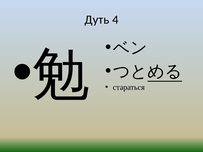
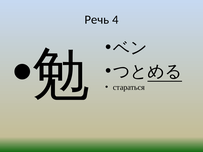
Дуть: Дуть -> Речь
